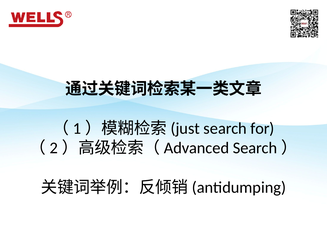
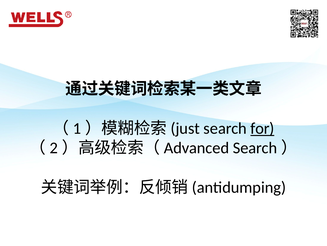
for underline: none -> present
